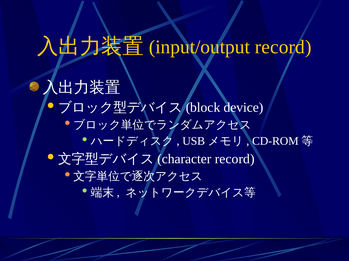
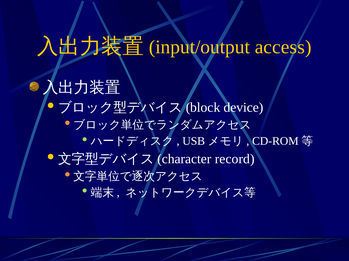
record at (283, 47): record -> access
